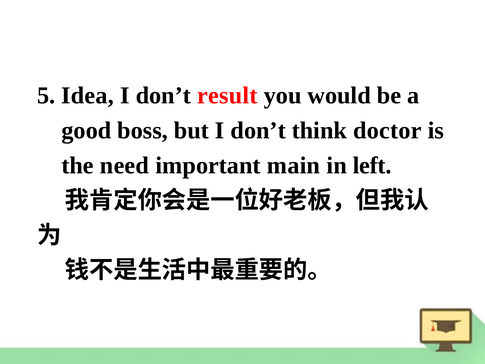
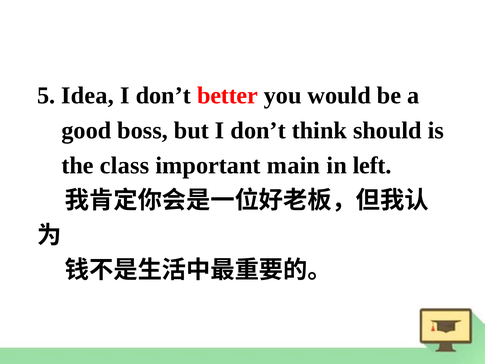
result: result -> better
doctor: doctor -> should
need: need -> class
